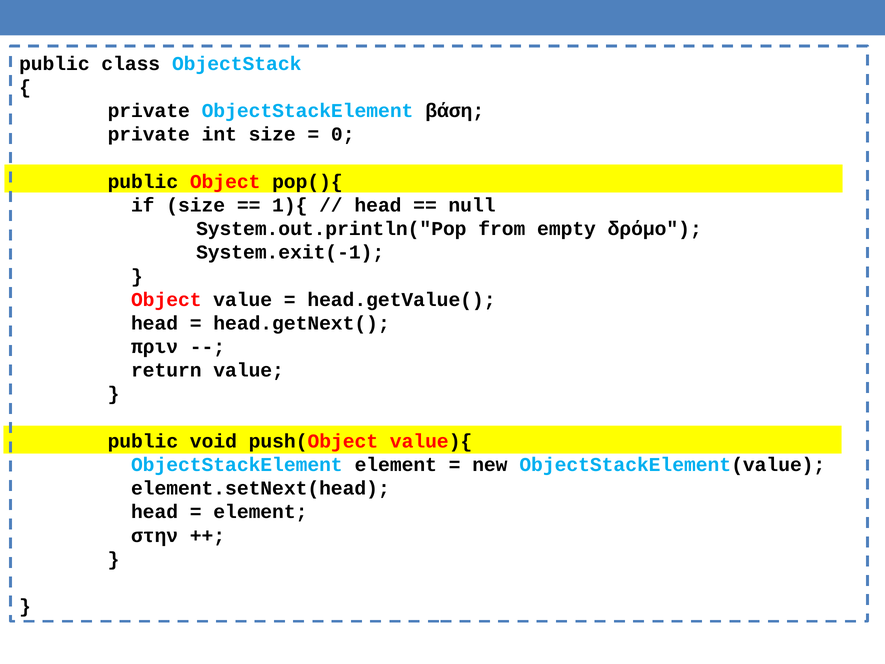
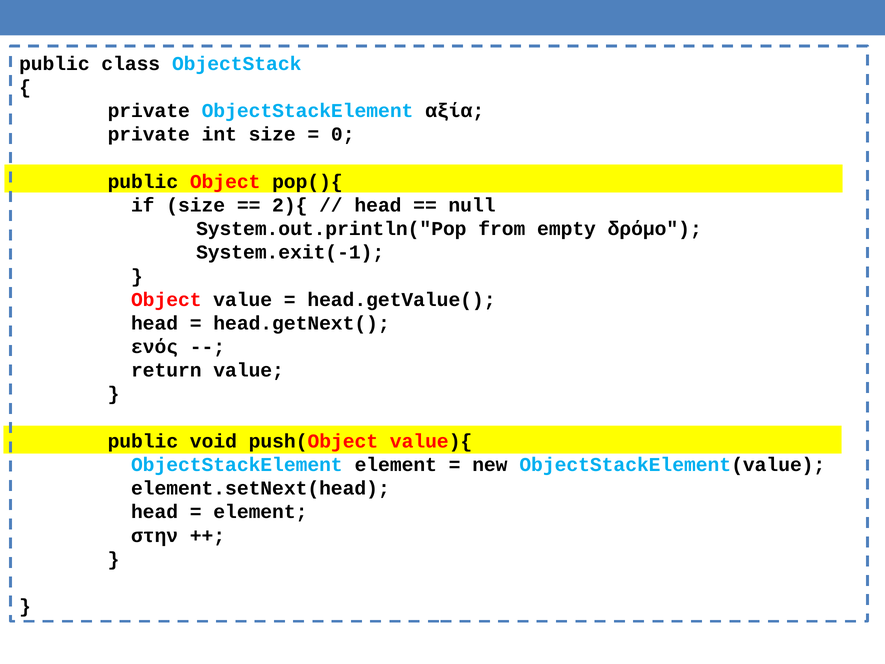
βάση: βάση -> αξία
1){: 1){ -> 2){
πριν: πριν -> ενός
